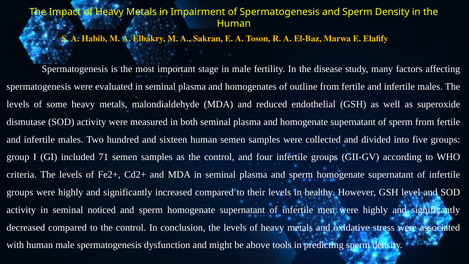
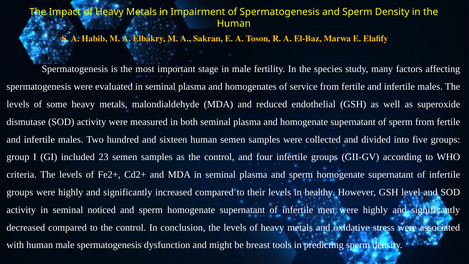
disease: disease -> species
outline: outline -> service
71: 71 -> 23
above: above -> breast
